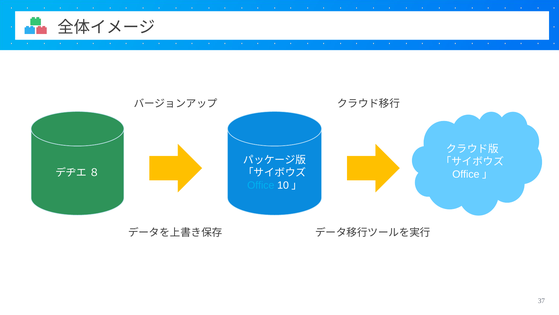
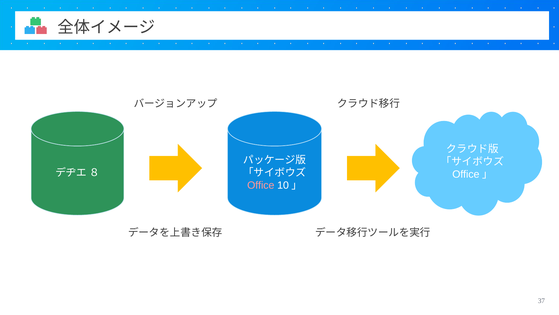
Office colour: light blue -> pink
